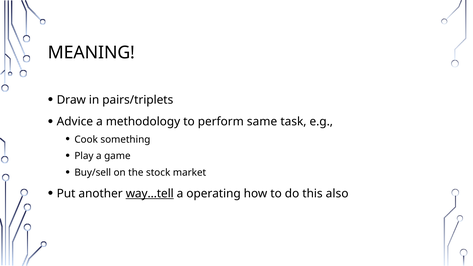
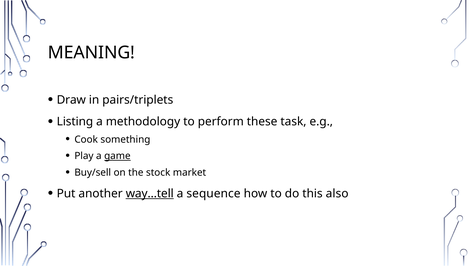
Advice: Advice -> Listing
same: same -> these
game underline: none -> present
operating: operating -> sequence
